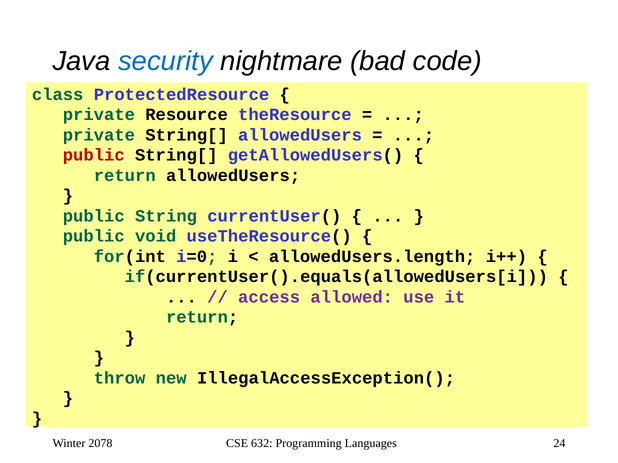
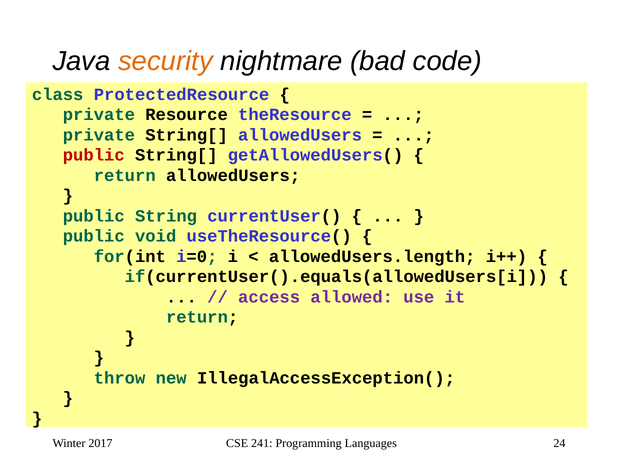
security colour: blue -> orange
2078: 2078 -> 2017
632: 632 -> 241
